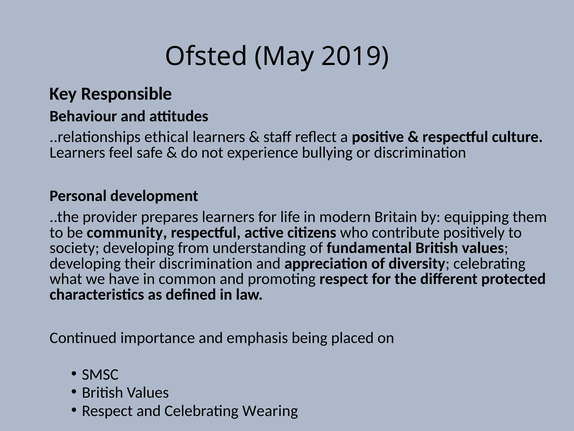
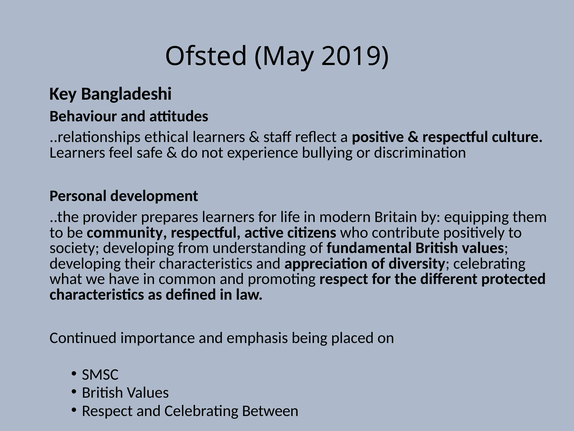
Responsible: Responsible -> Bangladeshi
their discrimination: discrimination -> characteristics
Wearing: Wearing -> Between
